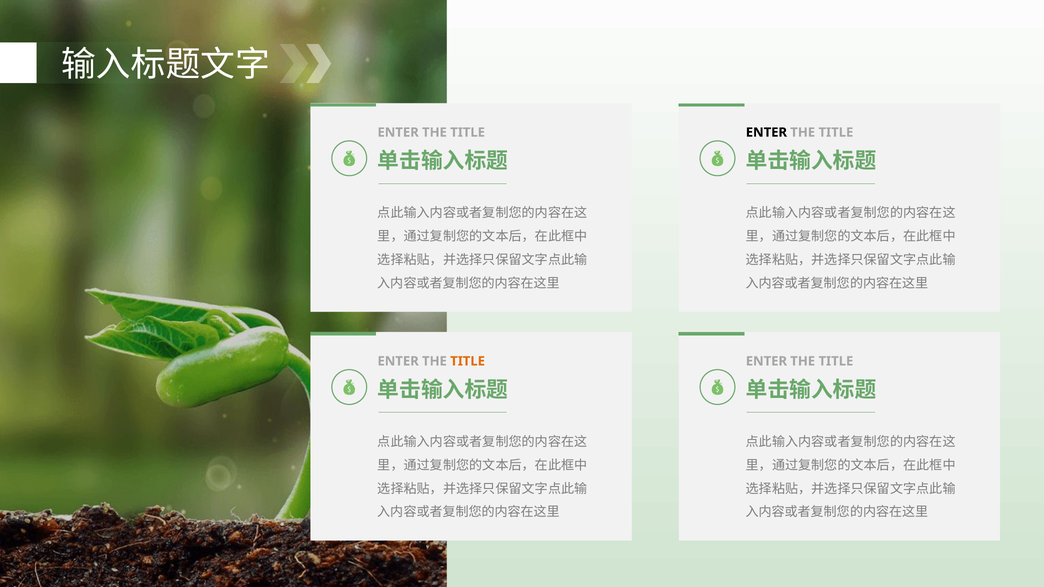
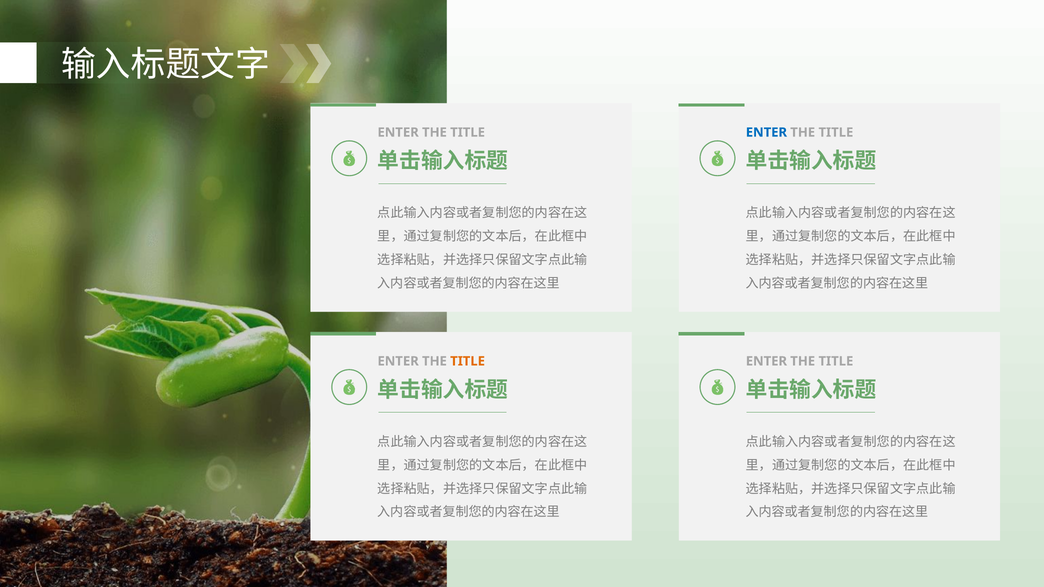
ENTER at (766, 132) colour: black -> blue
